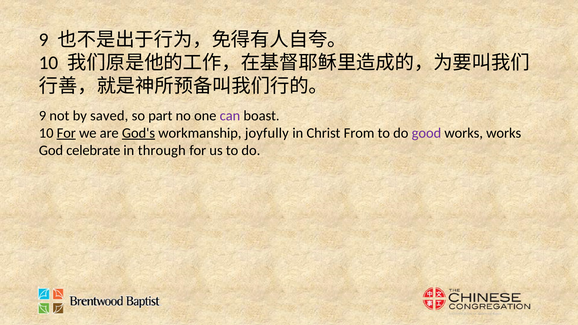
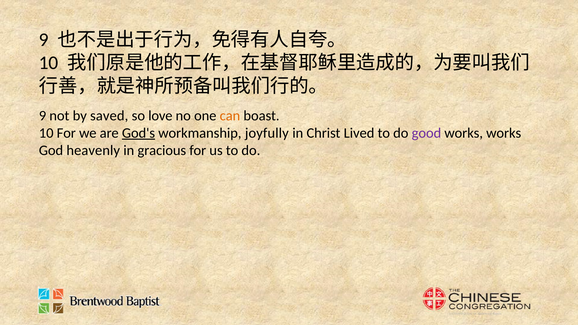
part: part -> love
can colour: purple -> orange
For at (66, 133) underline: present -> none
From: From -> Lived
celebrate: celebrate -> heavenly
through: through -> gracious
